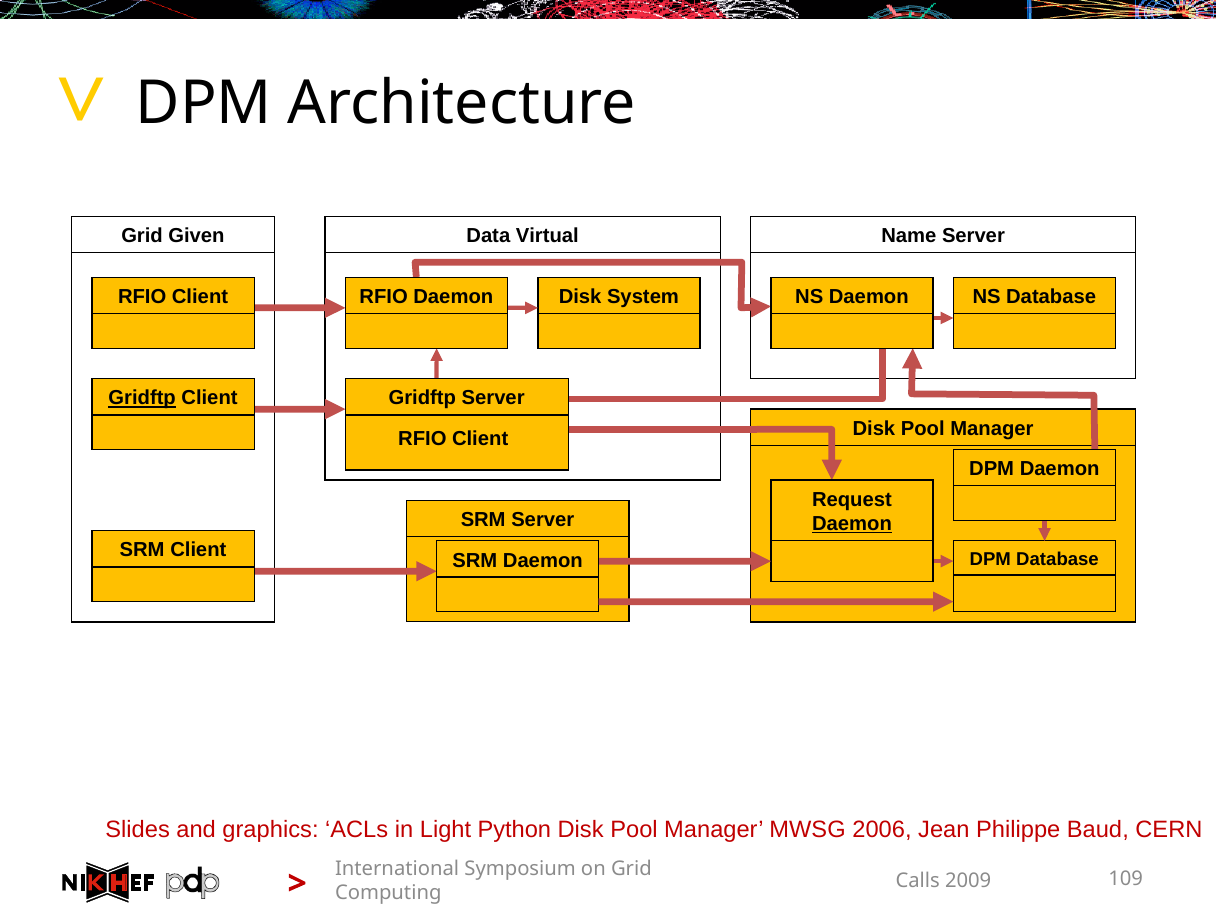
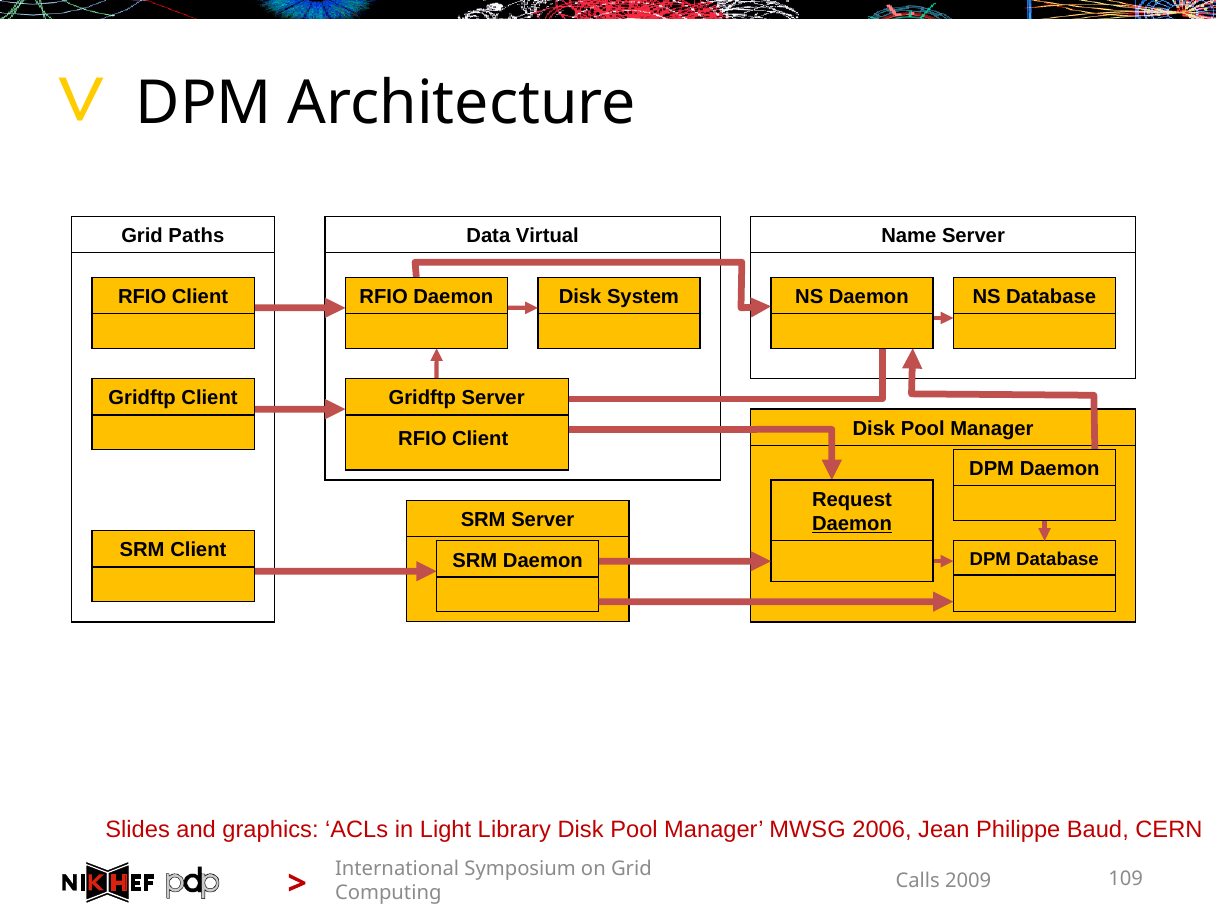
Given: Given -> Paths
Gridftp at (142, 398) underline: present -> none
Python: Python -> Library
